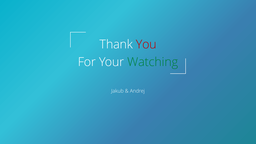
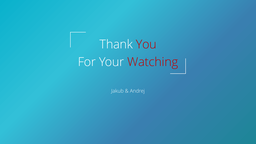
Watching colour: green -> red
